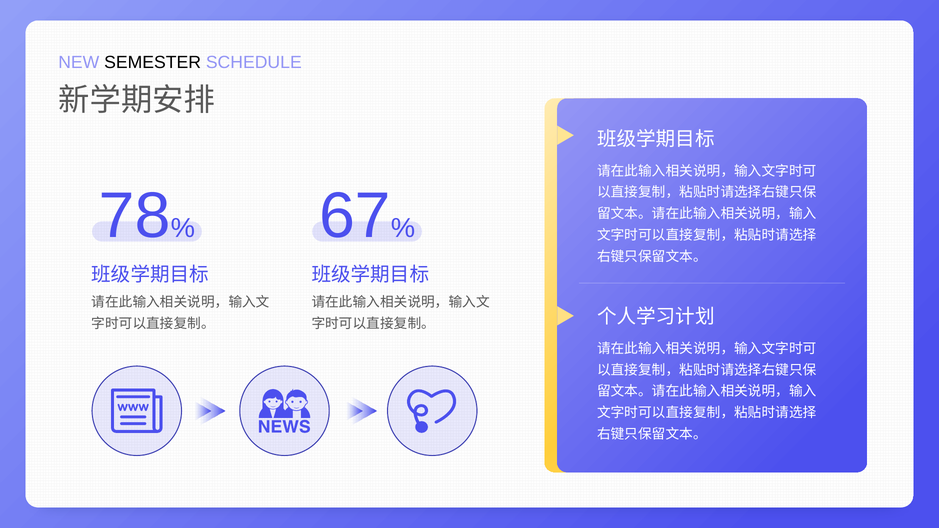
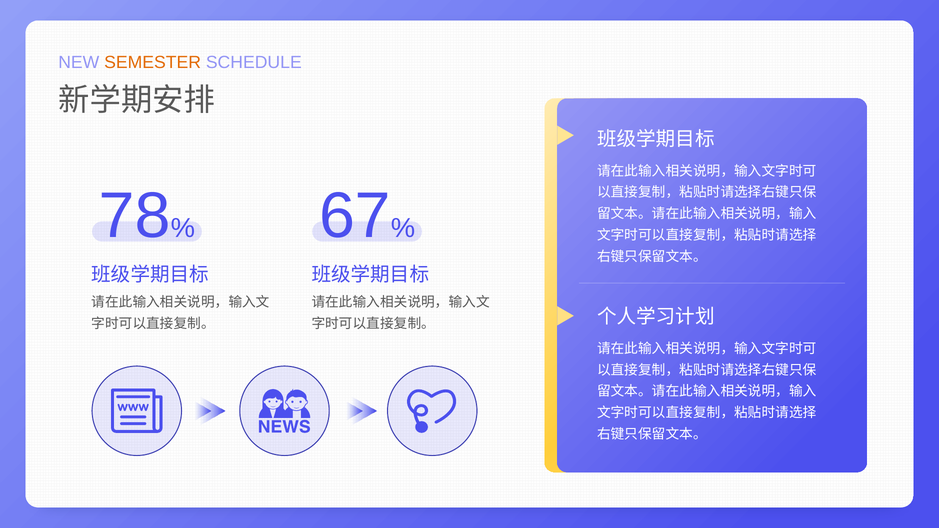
SEMESTER colour: black -> orange
